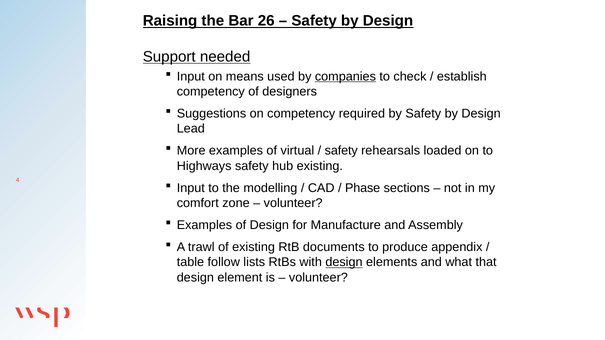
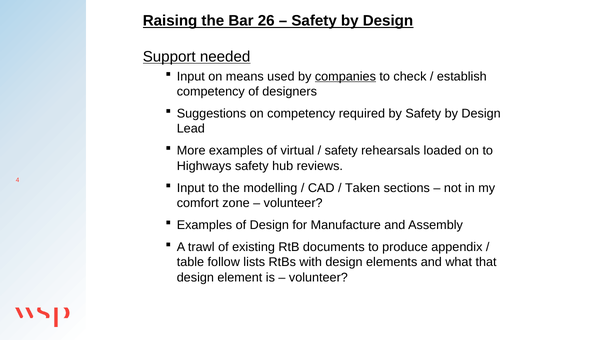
hub existing: existing -> reviews
Phase: Phase -> Taken
design at (344, 262) underline: present -> none
